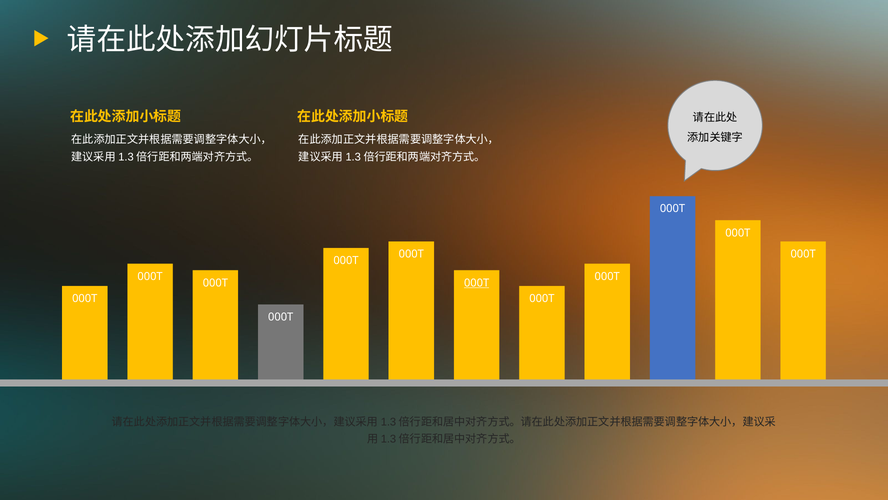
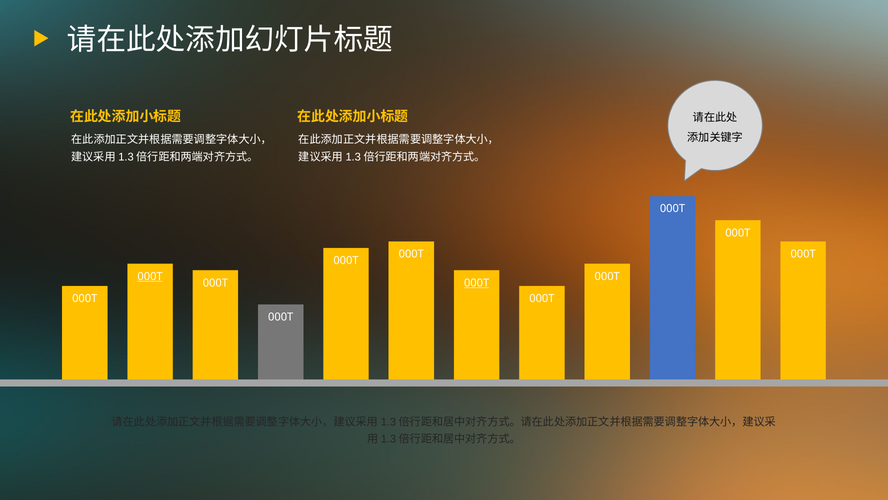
000T at (150, 276) underline: none -> present
